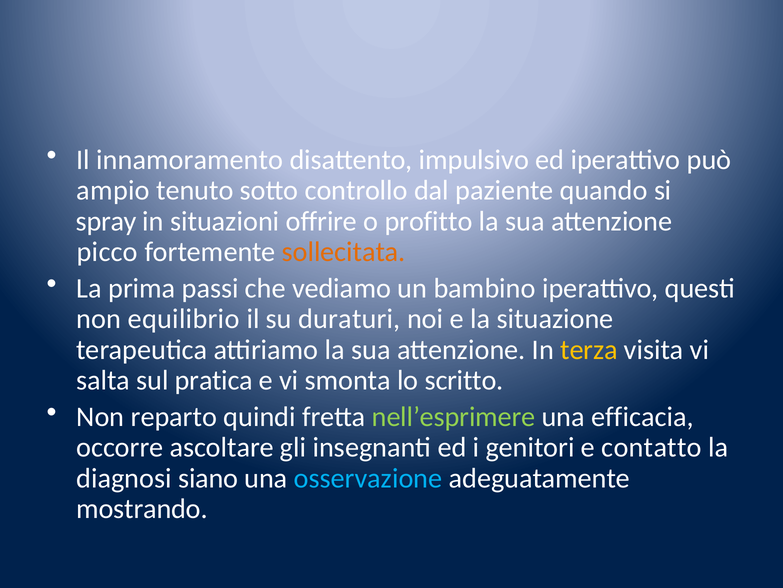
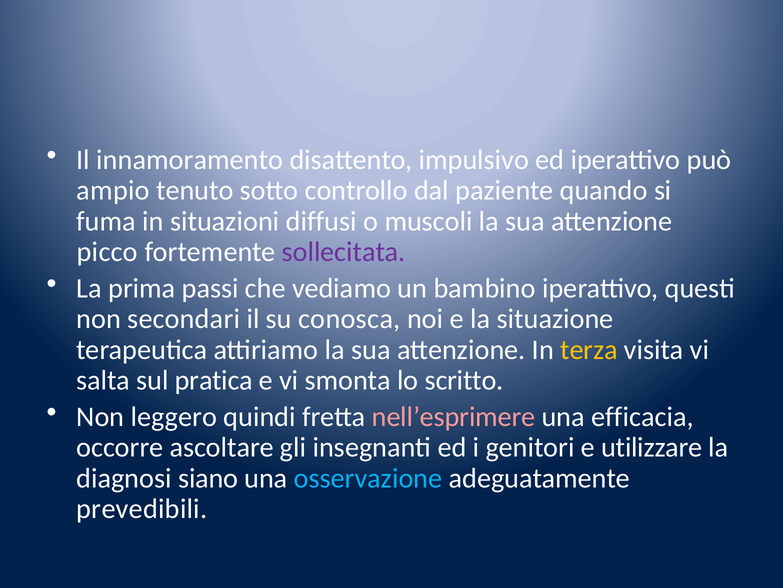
spray: spray -> fuma
offrire: offrire -> diffusi
profitto: profitto -> muscoli
sollecitata colour: orange -> purple
equilibrio: equilibrio -> secondari
duraturi: duraturi -> conosca
reparto: reparto -> leggero
nell’esprimere colour: light green -> pink
contatto: contatto -> utilizzare
mostrando: mostrando -> prevedibili
